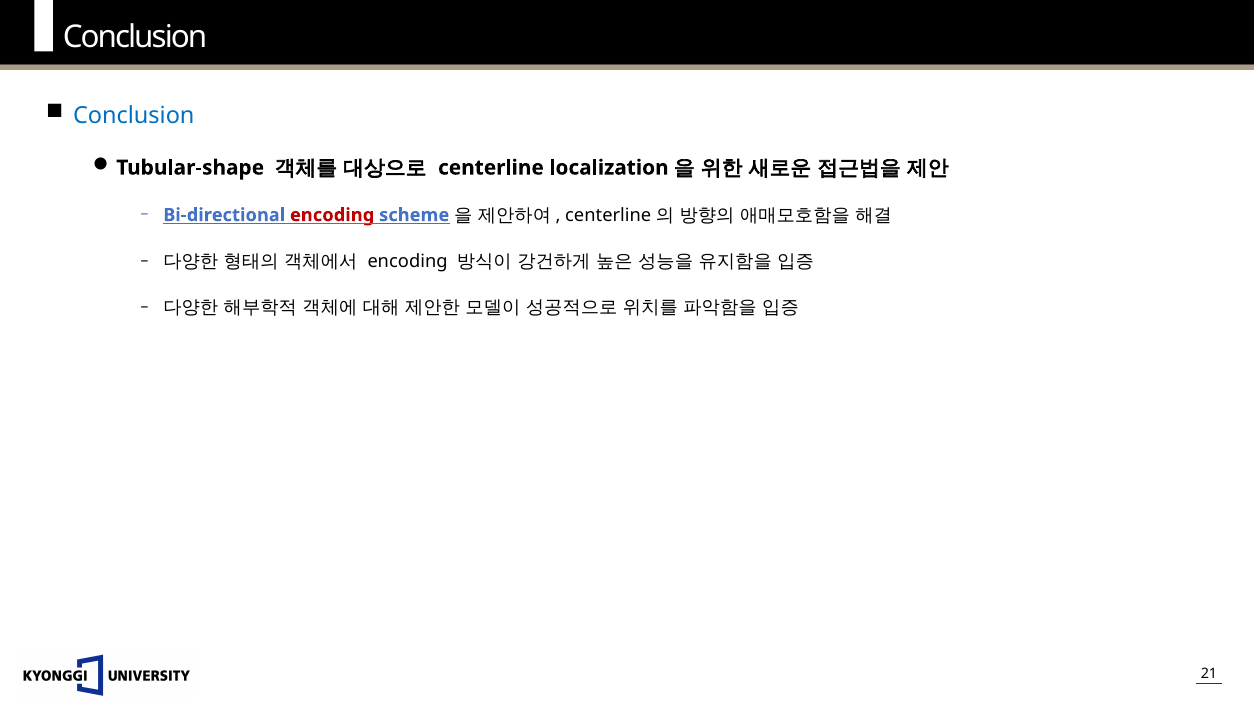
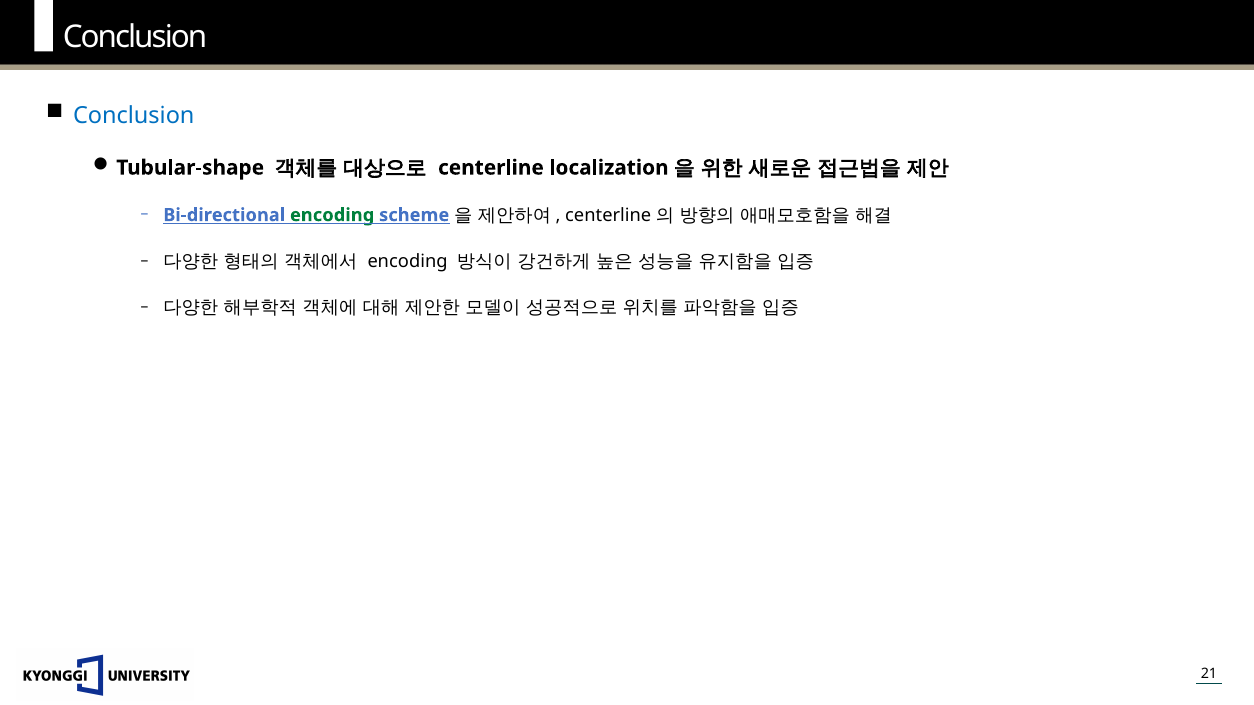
encoding at (332, 215) colour: red -> green
